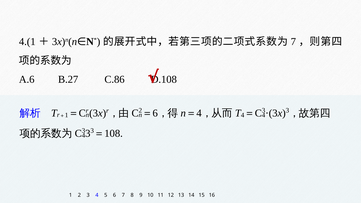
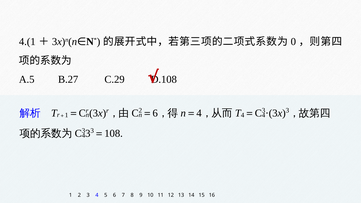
7 at (293, 42): 7 -> 0
A.6: A.6 -> A.5
C.86: C.86 -> C.29
